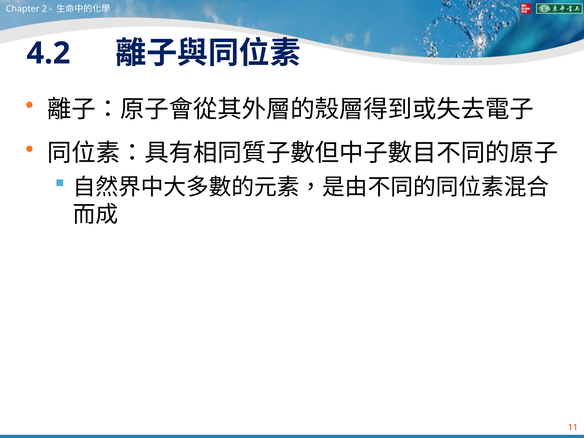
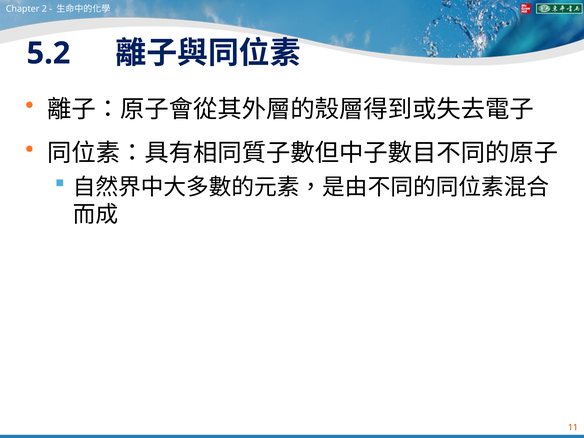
4.2: 4.2 -> 5.2
